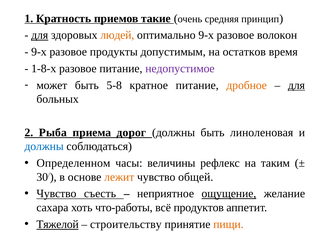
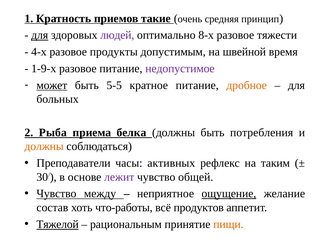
людей colour: orange -> purple
оптимально 9-х: 9-х -> 8-х
волокон: волокон -> тяжести
9-х at (39, 52): 9-х -> 4-х
остатков: остатков -> швейной
1-8-х: 1-8-х -> 1-9-х
может underline: none -> present
5-8: 5-8 -> 5-5
для at (296, 85) underline: present -> none
дорог: дорог -> белка
линоленовая: линоленовая -> потребления
должны at (44, 146) colour: blue -> orange
Определенном: Определенном -> Преподаватели
величины: величины -> активных
лежит colour: orange -> purple
съесть: съесть -> между
сахара: сахара -> состав
строительству: строительству -> рациональным
